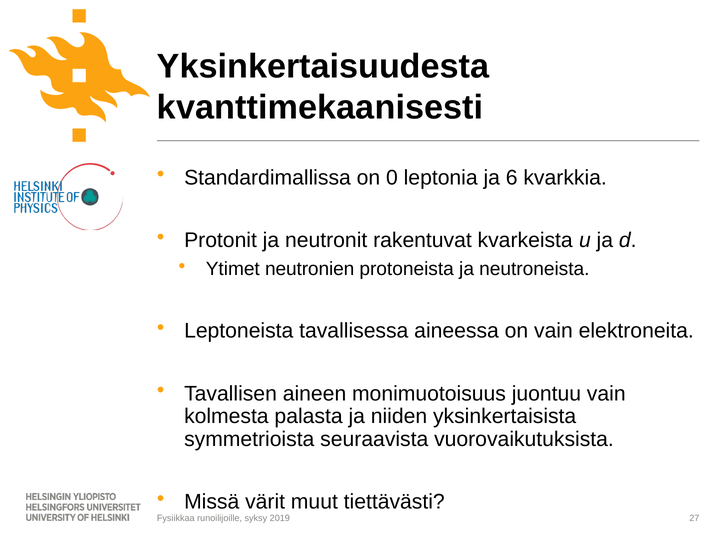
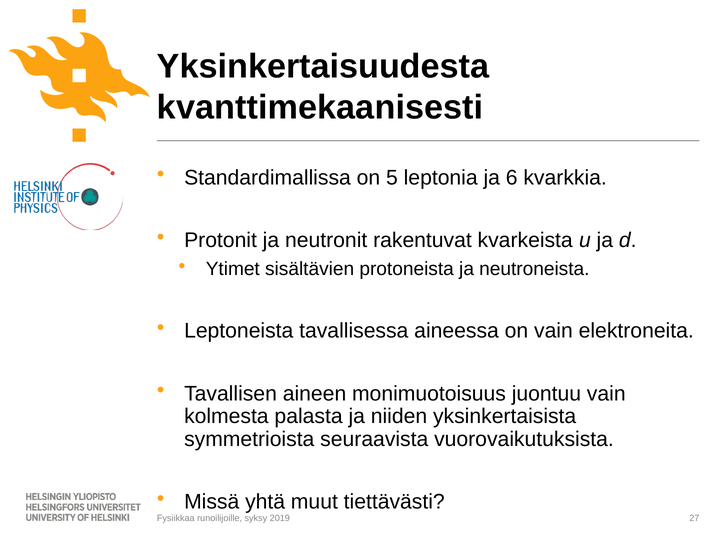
0: 0 -> 5
neutronien: neutronien -> sisältävien
värit: värit -> yhtä
